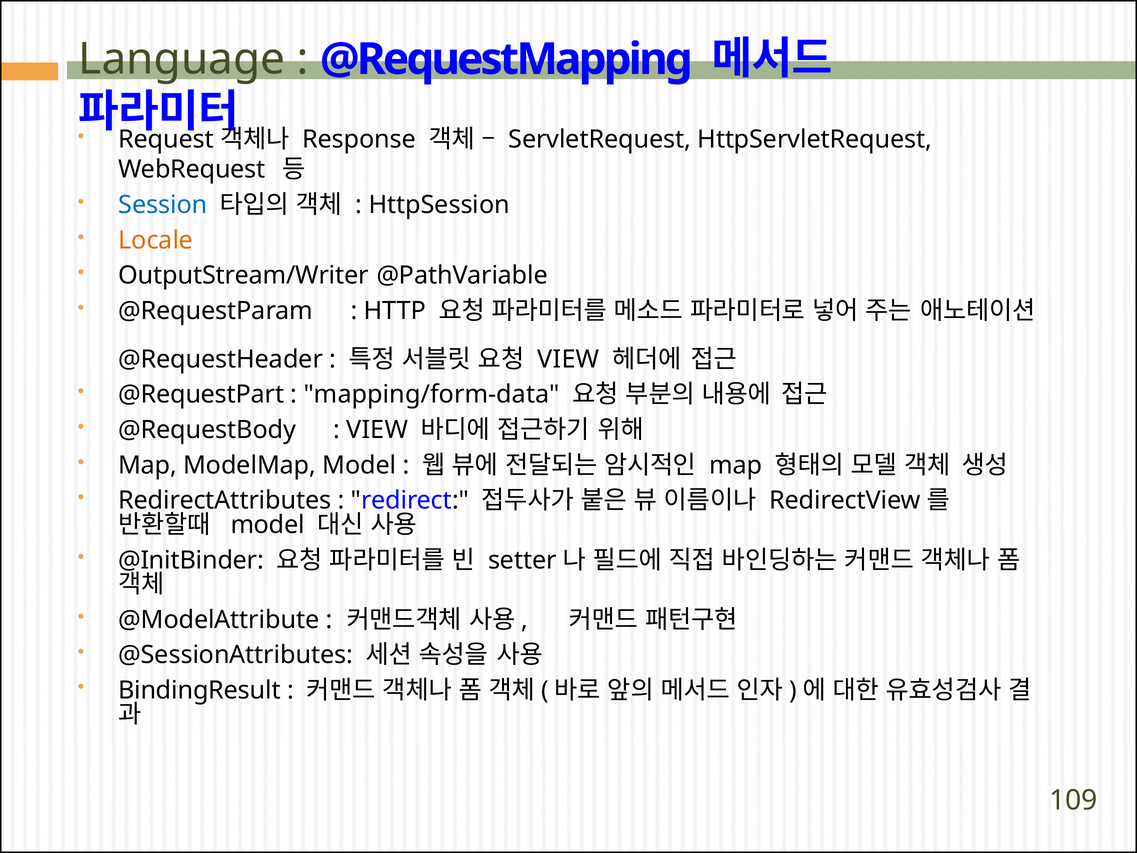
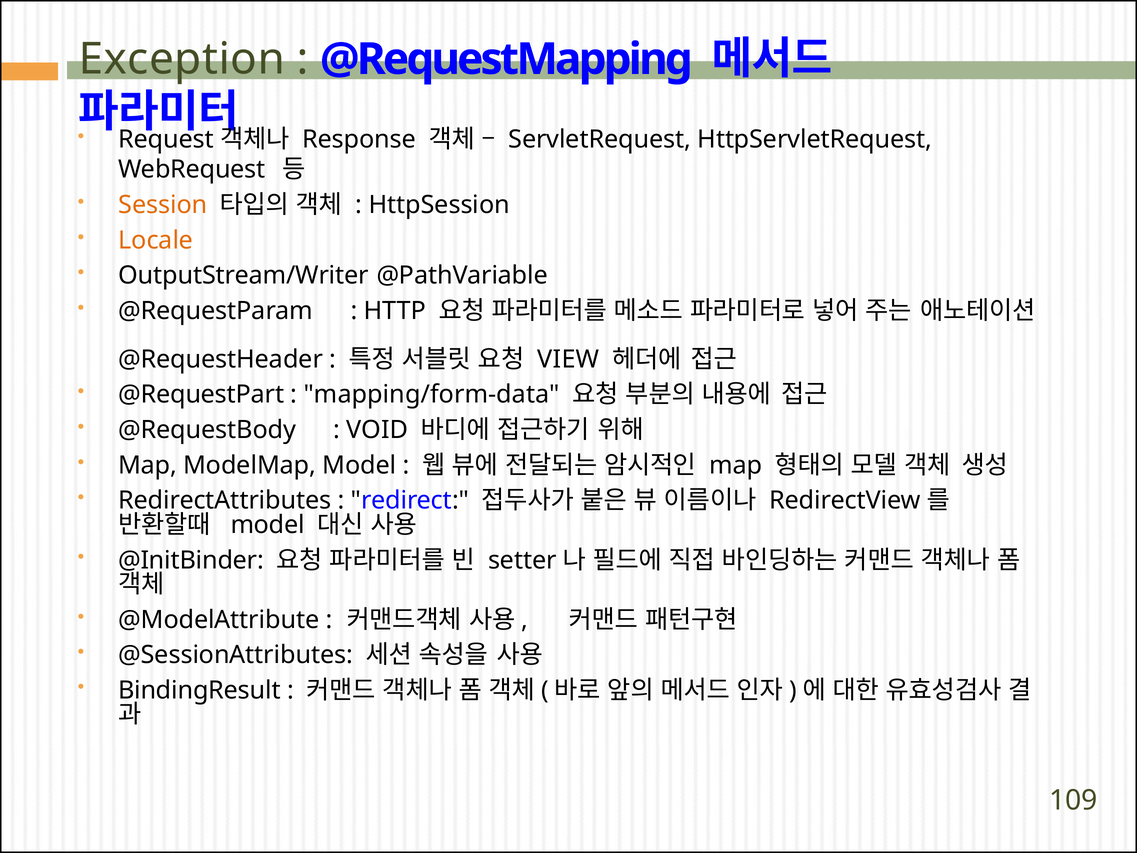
Language: Language -> Exception
Session colour: blue -> orange
VIEW at (377, 430): VIEW -> VOID
